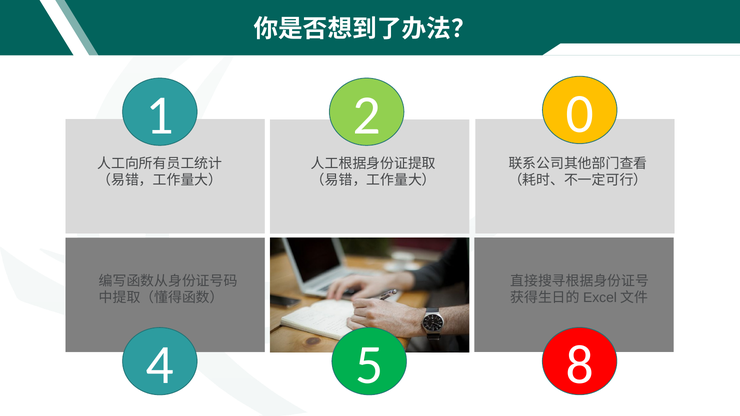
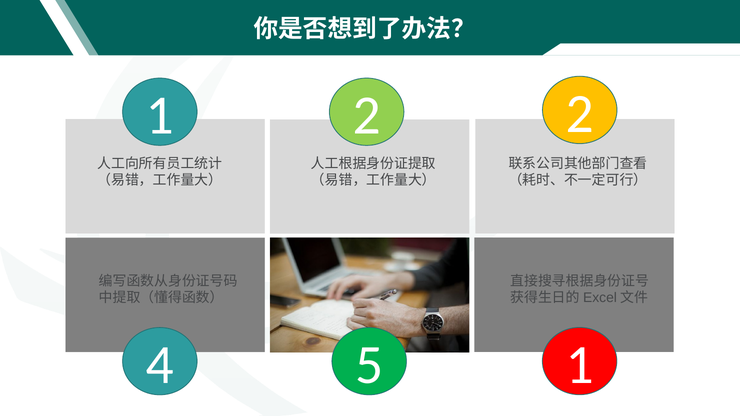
2 0: 0 -> 2
5 8: 8 -> 1
